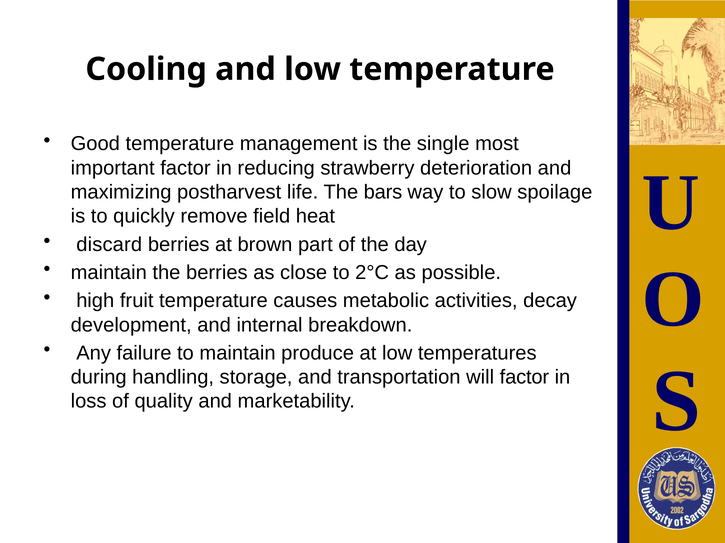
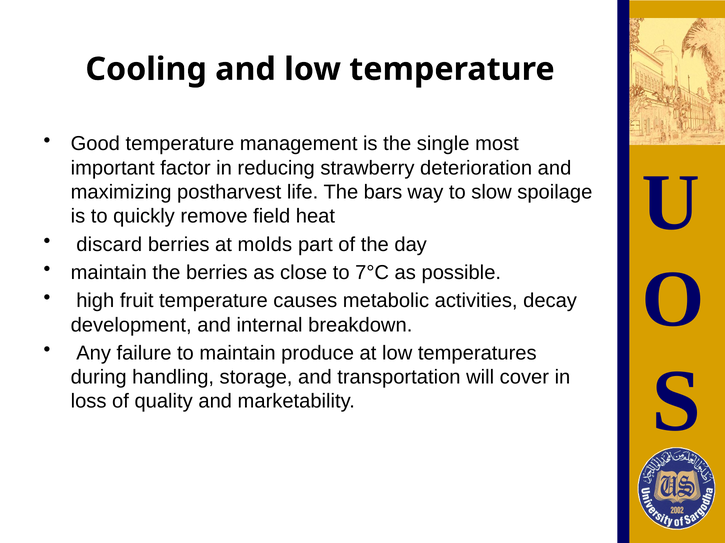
brown: brown -> molds
2°C: 2°C -> 7°C
will factor: factor -> cover
